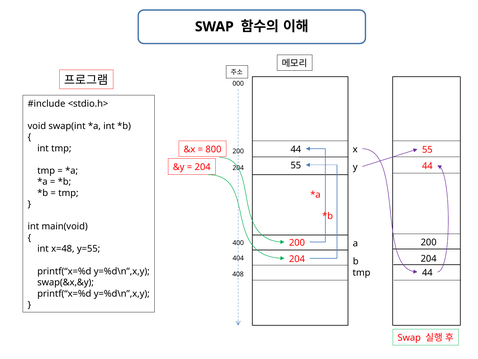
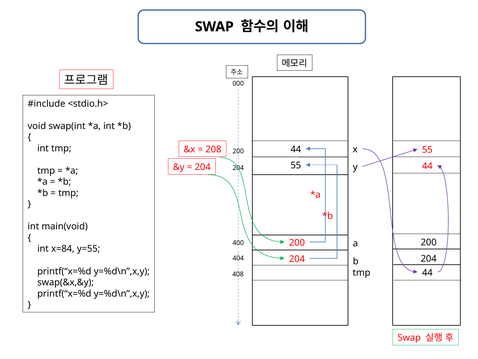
800: 800 -> 208
x=48: x=48 -> x=84
